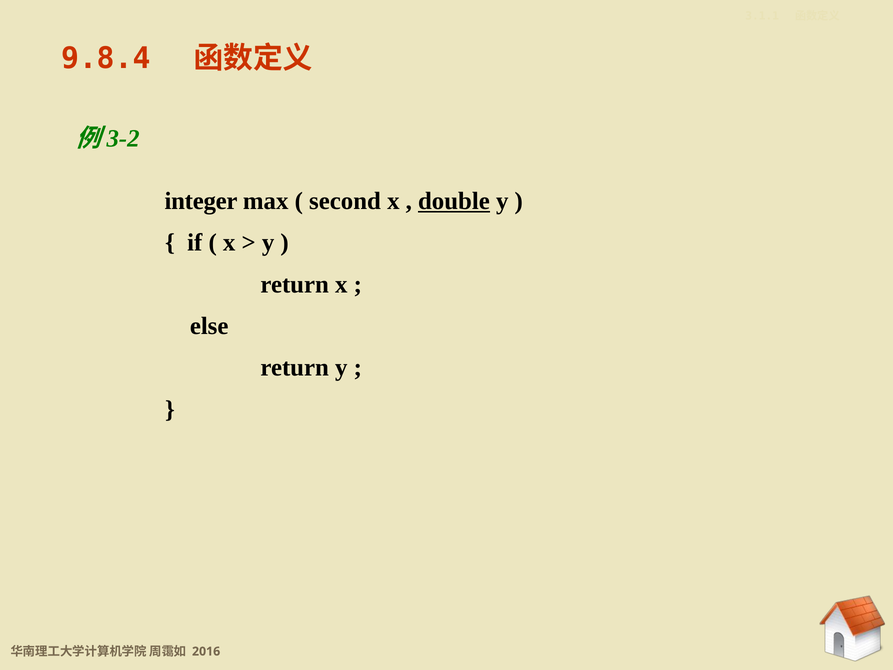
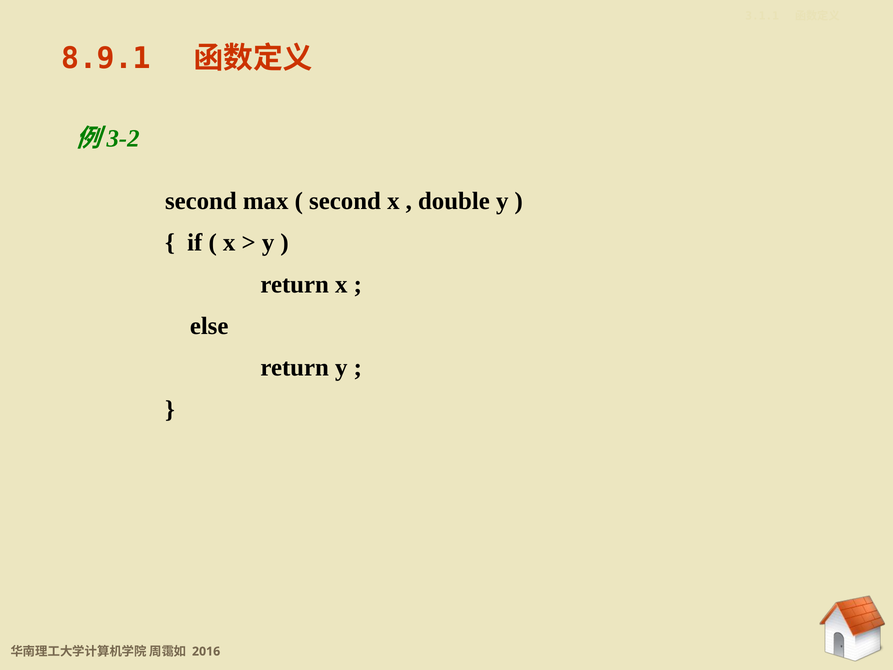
9.8.4: 9.8.4 -> 8.9.1
integer at (201, 201): integer -> second
double underline: present -> none
